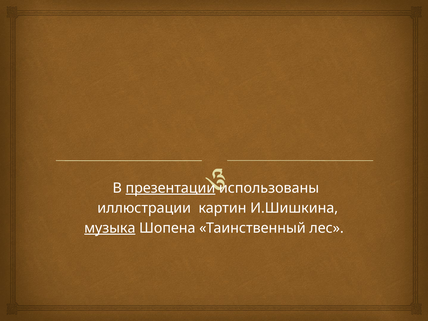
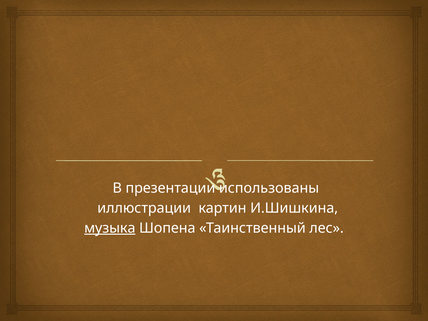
презентации underline: present -> none
